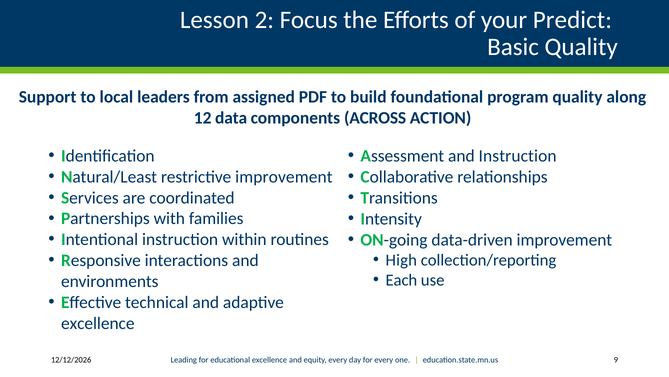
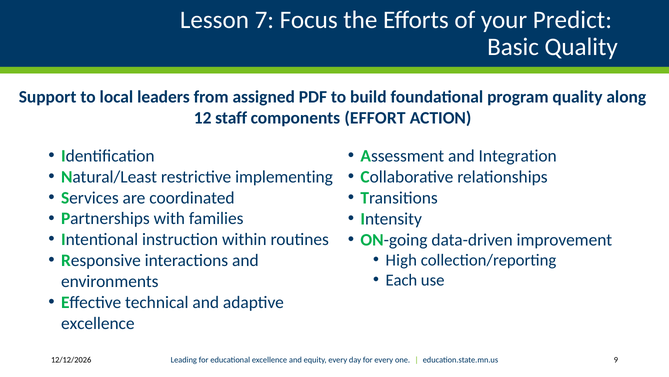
2: 2 -> 7
data: data -> staff
ACROSS: ACROSS -> EFFORT
and Instruction: Instruction -> Integration
restrictive improvement: improvement -> implementing
